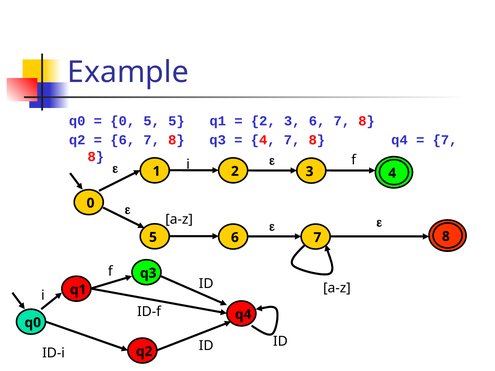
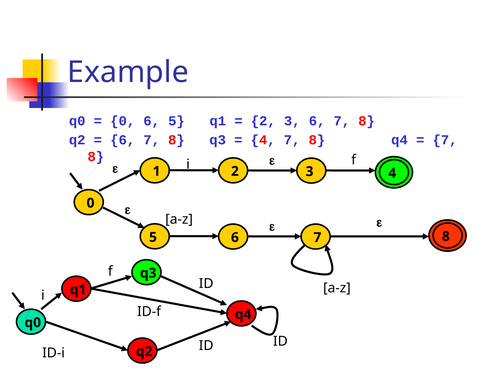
0 5: 5 -> 6
